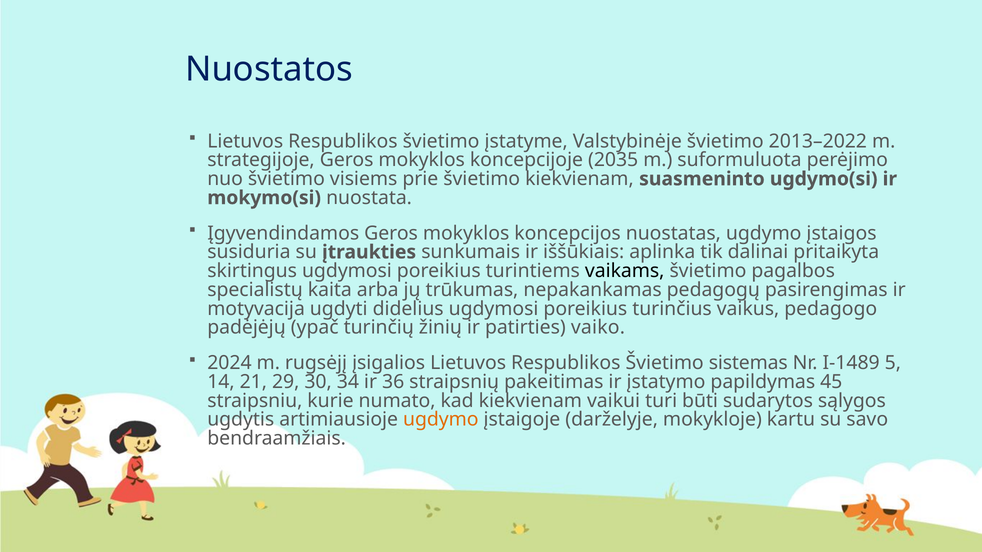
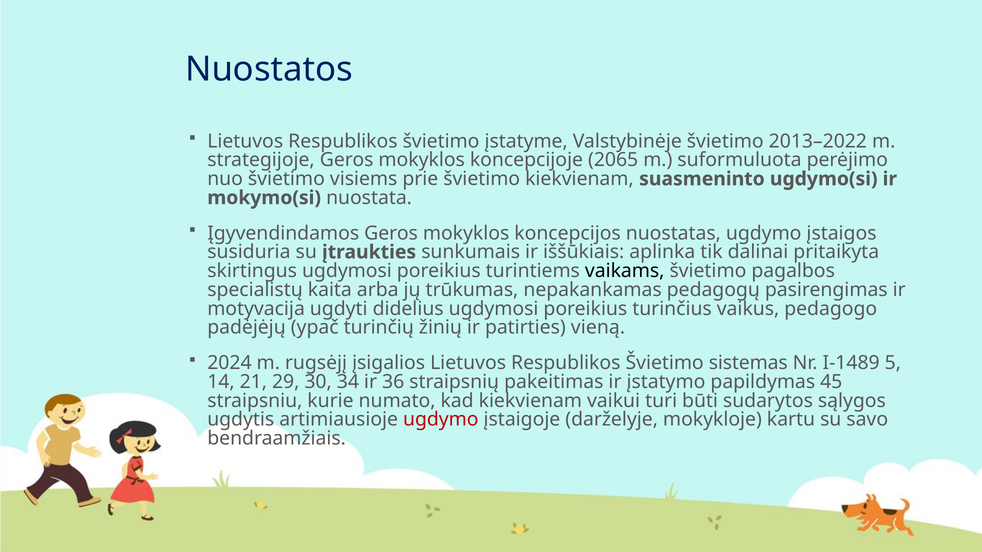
2035: 2035 -> 2065
vaiko: vaiko -> vieną
ugdymo at (441, 420) colour: orange -> red
